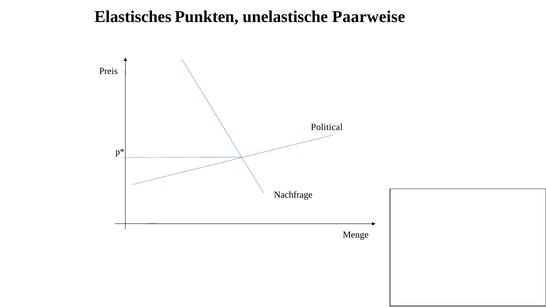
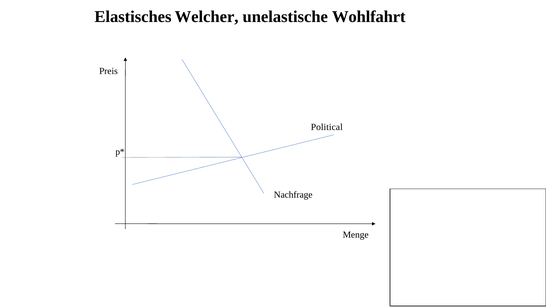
Punkten: Punkten -> Welcher
Paarweise: Paarweise -> Wohlfahrt
